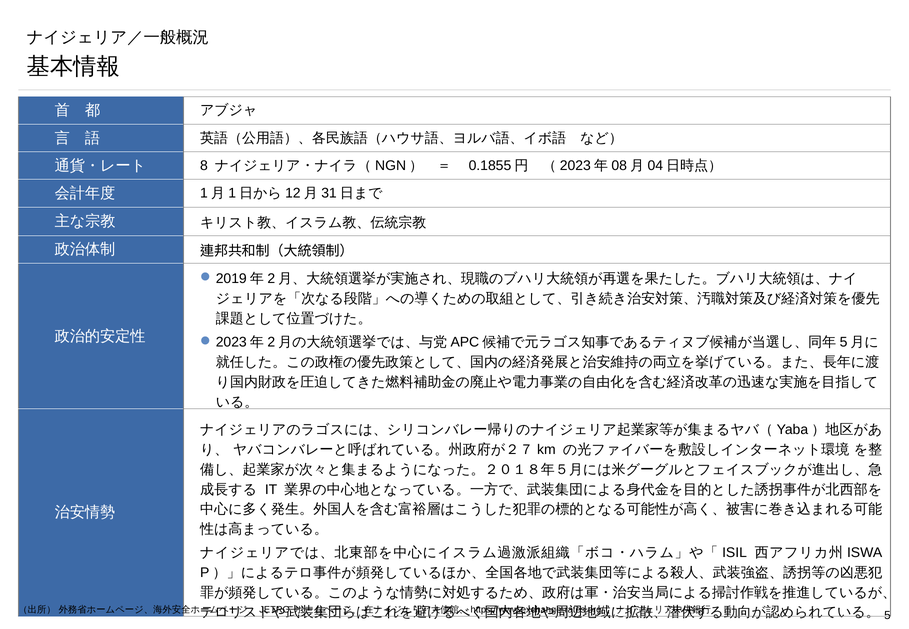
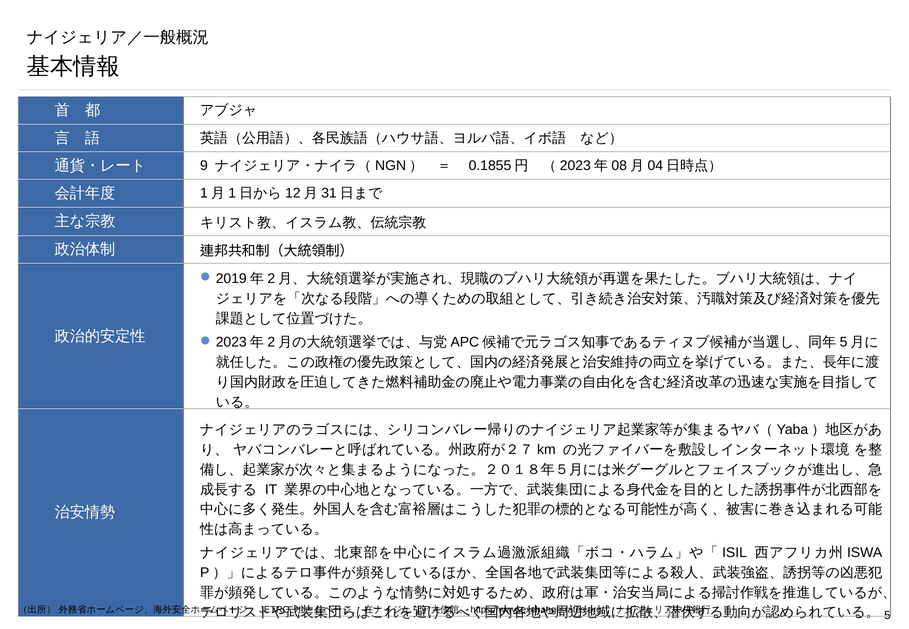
8: 8 -> 9
